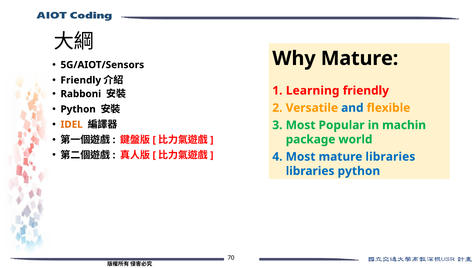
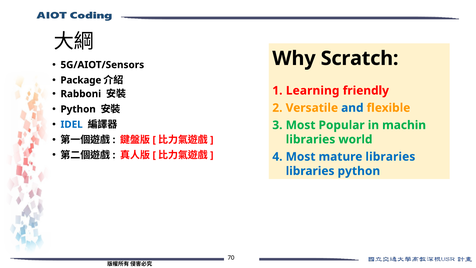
Why Mature: Mature -> Scratch
Friendly at (81, 80): Friendly -> Package
IDEL colour: orange -> blue
package at (311, 139): package -> libraries
